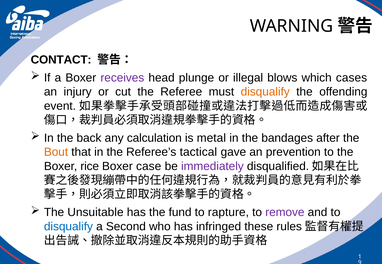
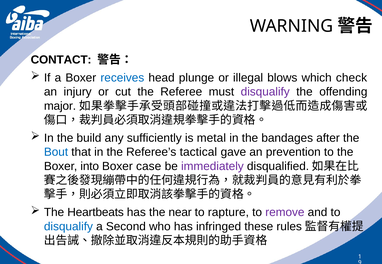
receives colour: purple -> blue
cases: cases -> check
disqualify at (265, 92) colour: orange -> purple
event: event -> major
back: back -> build
calculation: calculation -> sufficiently
Bout colour: orange -> blue
rice: rice -> into
Unsuitable: Unsuitable -> Heartbeats
fund: fund -> near
